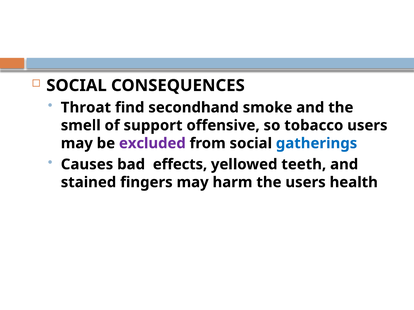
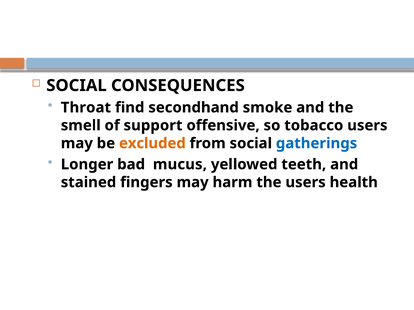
excluded colour: purple -> orange
Causes: Causes -> Longer
effects: effects -> mucus
